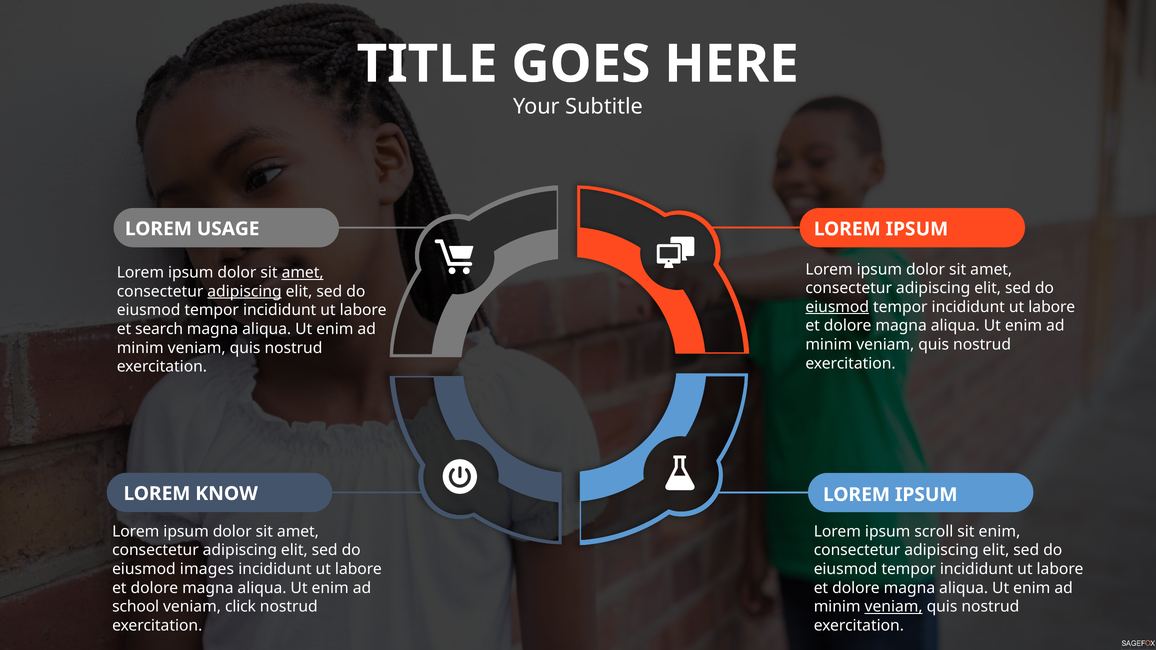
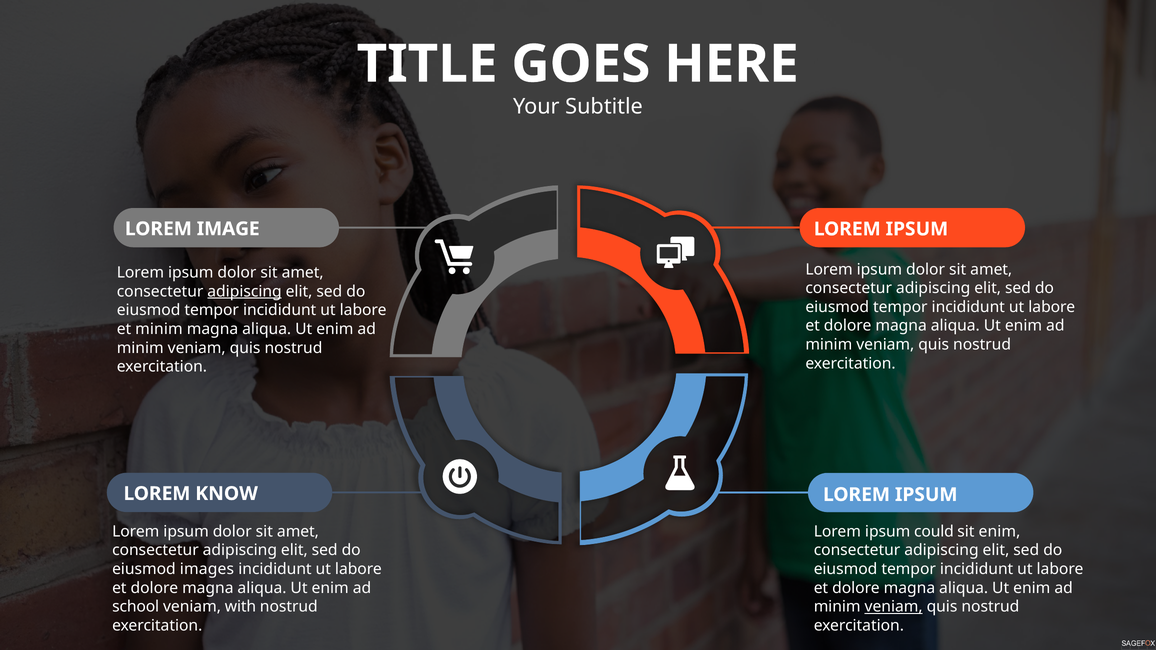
USAGE: USAGE -> IMAGE
amet at (303, 273) underline: present -> none
eiusmod at (837, 307) underline: present -> none
et search: search -> minim
scroll: scroll -> could
click: click -> with
